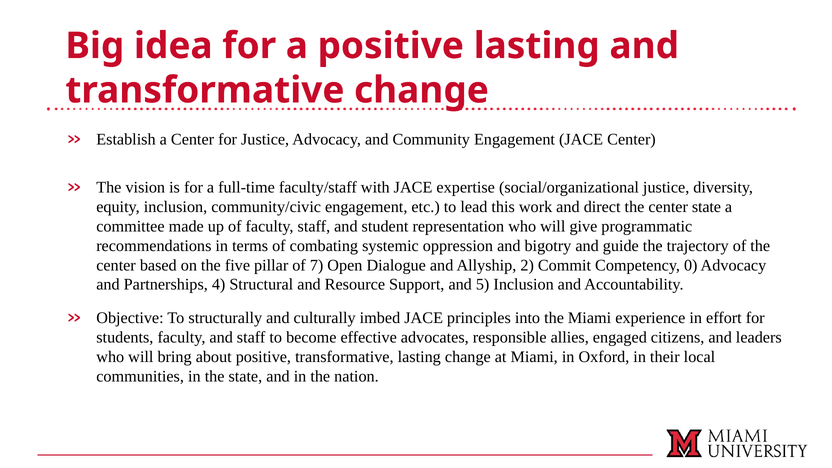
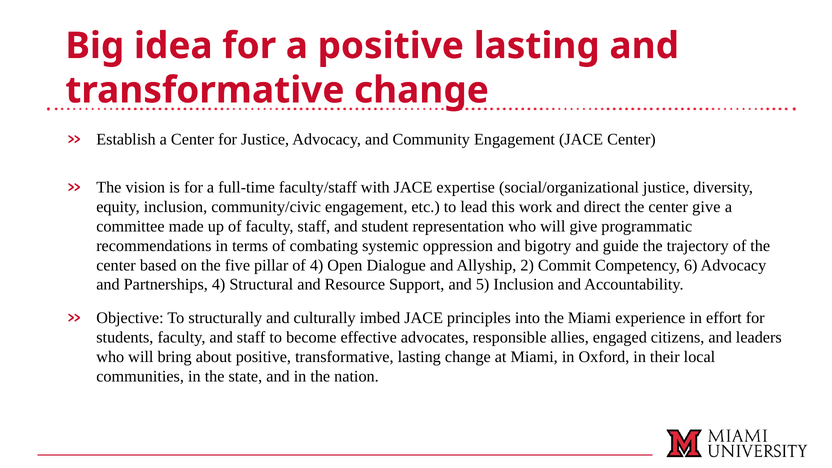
center state: state -> give
of 7: 7 -> 4
0: 0 -> 6
